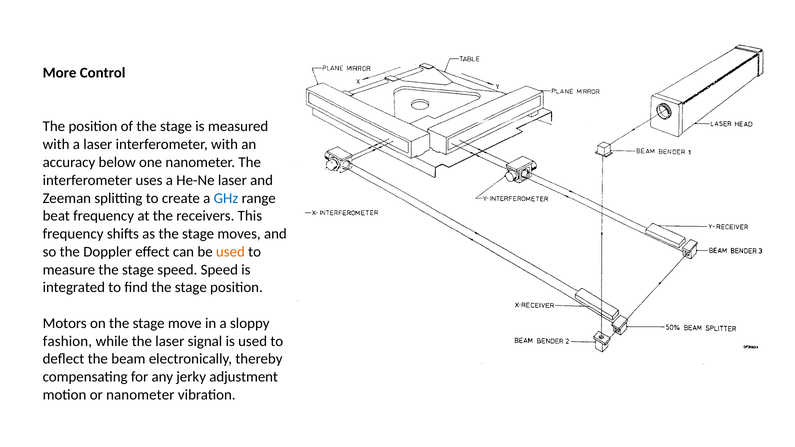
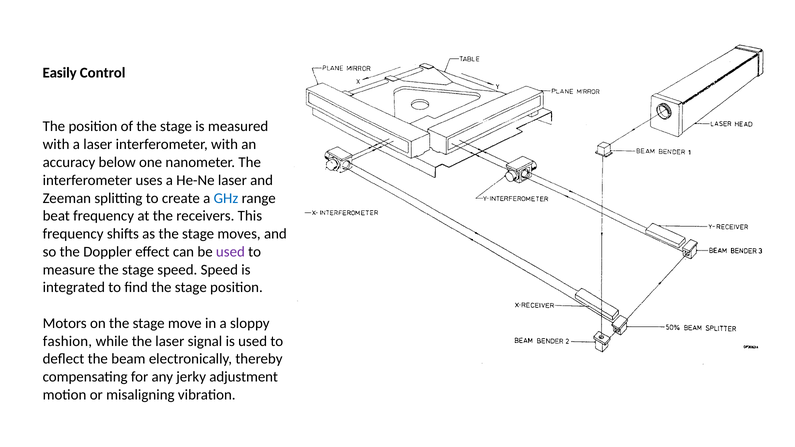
More: More -> Easily
used at (230, 252) colour: orange -> purple
or nanometer: nanometer -> misaligning
